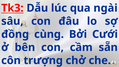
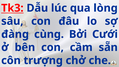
ngài: ngài -> lòng
đồng: đồng -> đàng
